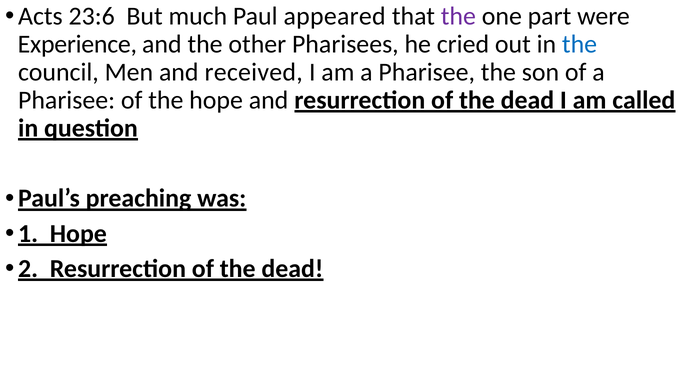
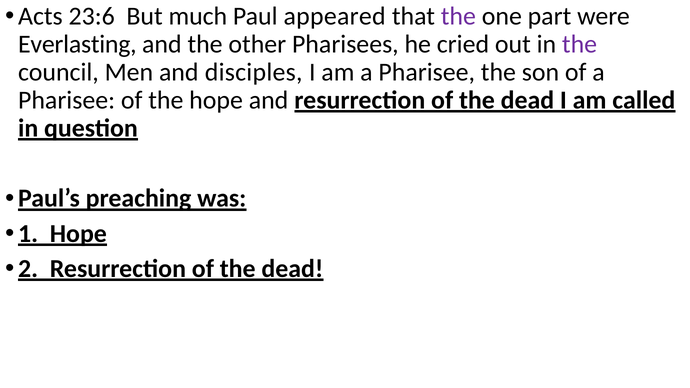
Experience: Experience -> Everlasting
the at (580, 44) colour: blue -> purple
received: received -> disciples
